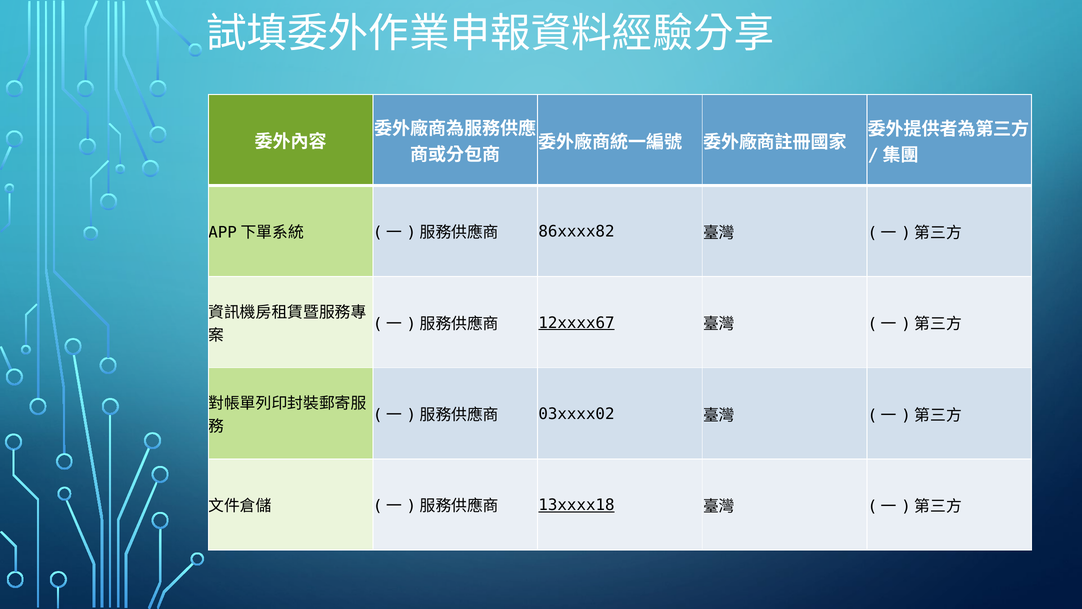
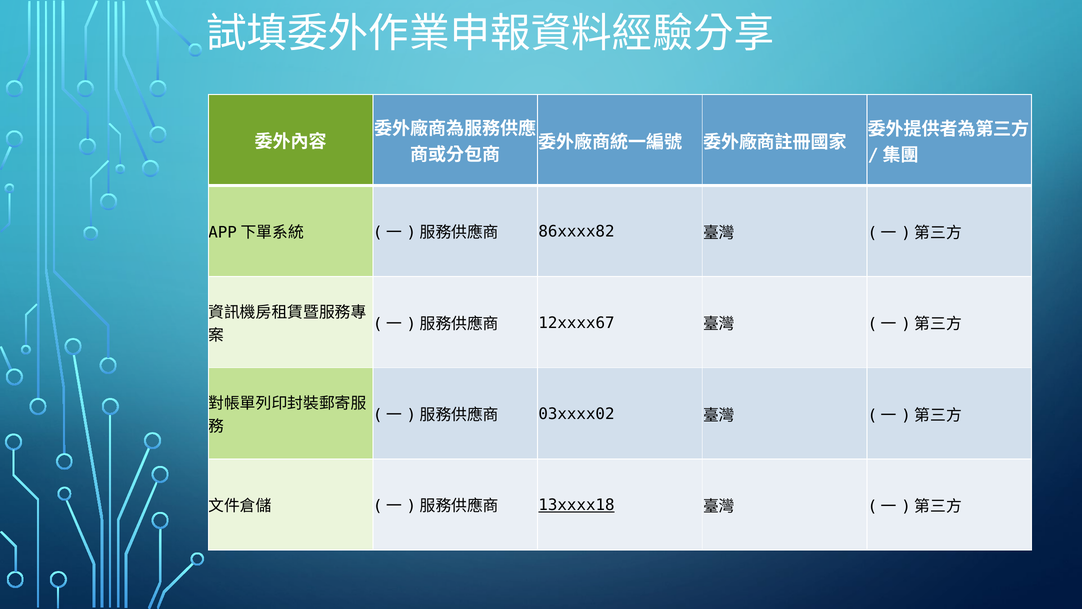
12xxxx67 underline: present -> none
